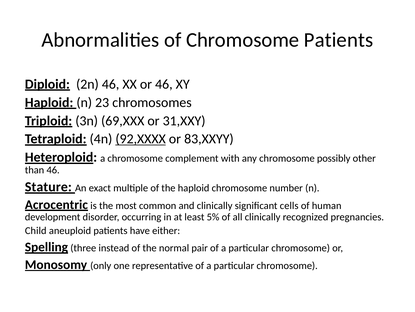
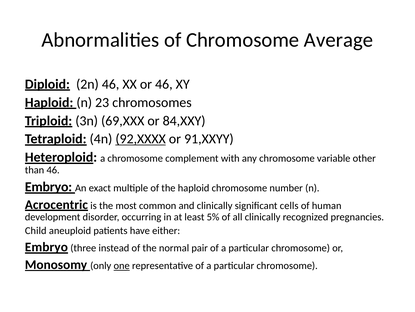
Chromosome Patients: Patients -> Average
31,XXY: 31,XXY -> 84,XXY
83,XXYY: 83,XXYY -> 91,XXYY
possibly: possibly -> variable
Stature at (48, 186): Stature -> Embryo
Spelling at (46, 247): Spelling -> Embryo
one underline: none -> present
